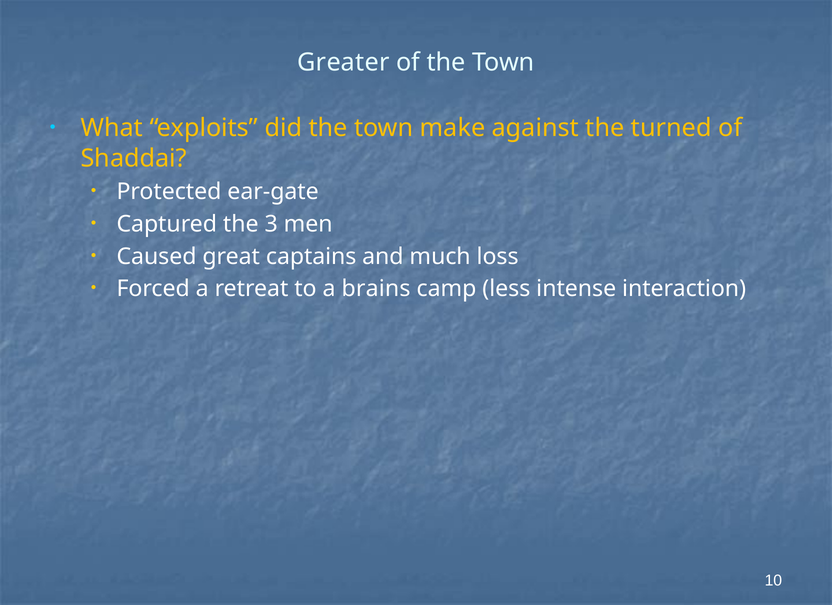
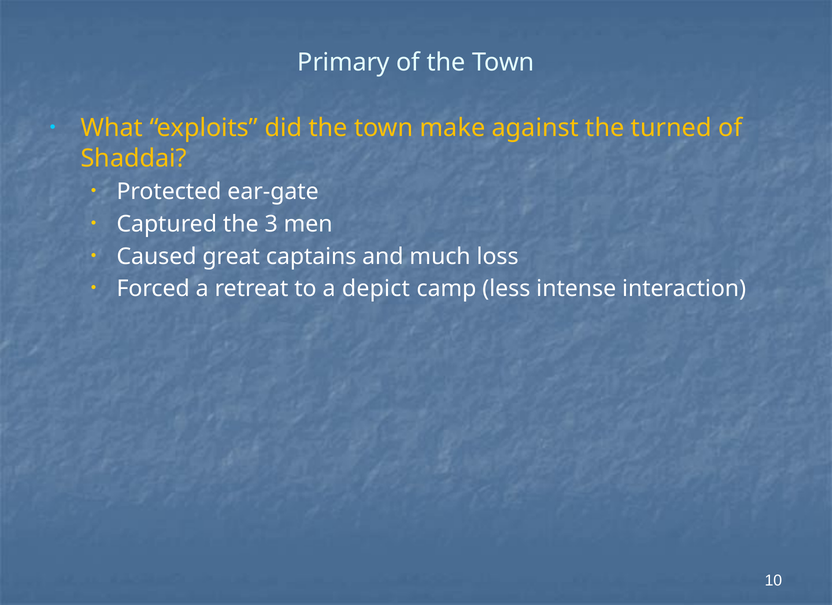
Greater: Greater -> Primary
brains: brains -> depict
